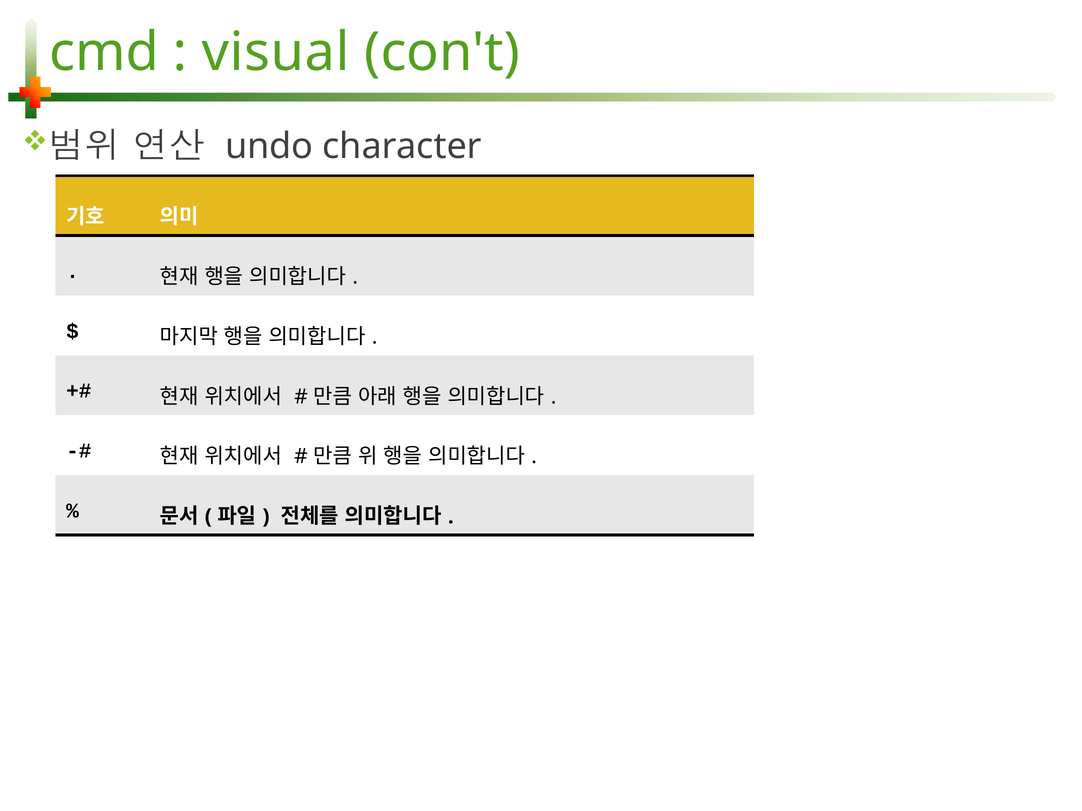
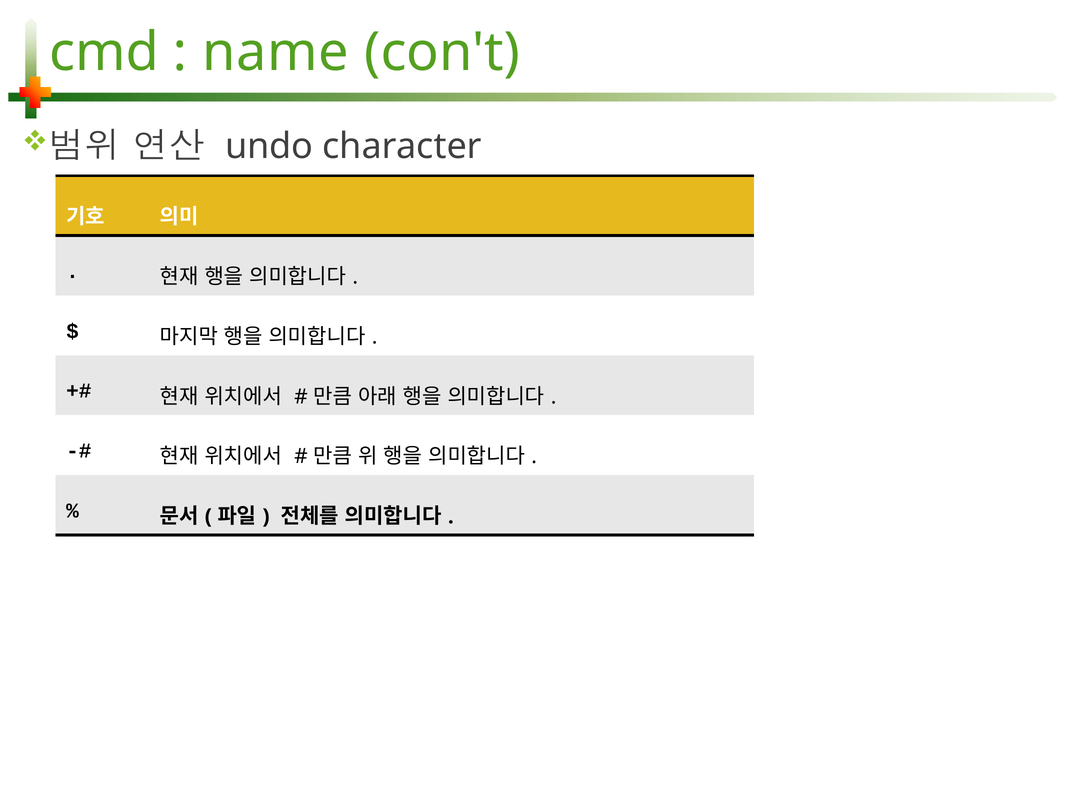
visual: visual -> name
